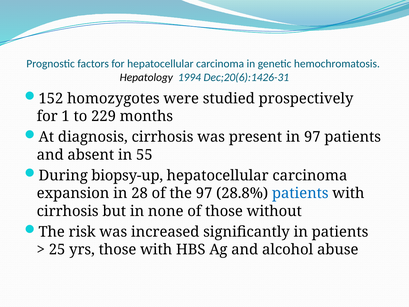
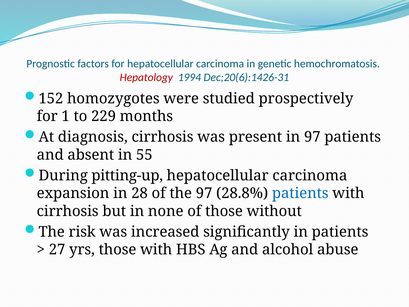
Hepatology colour: black -> red
biopsy-up: biopsy-up -> pitting-up
25: 25 -> 27
